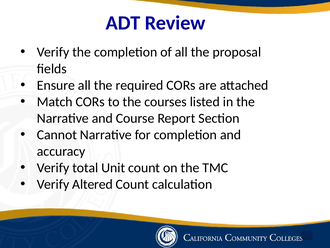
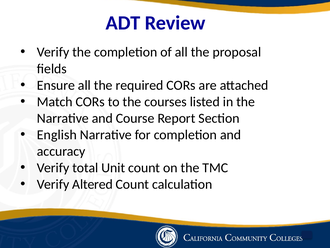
Cannot: Cannot -> English
